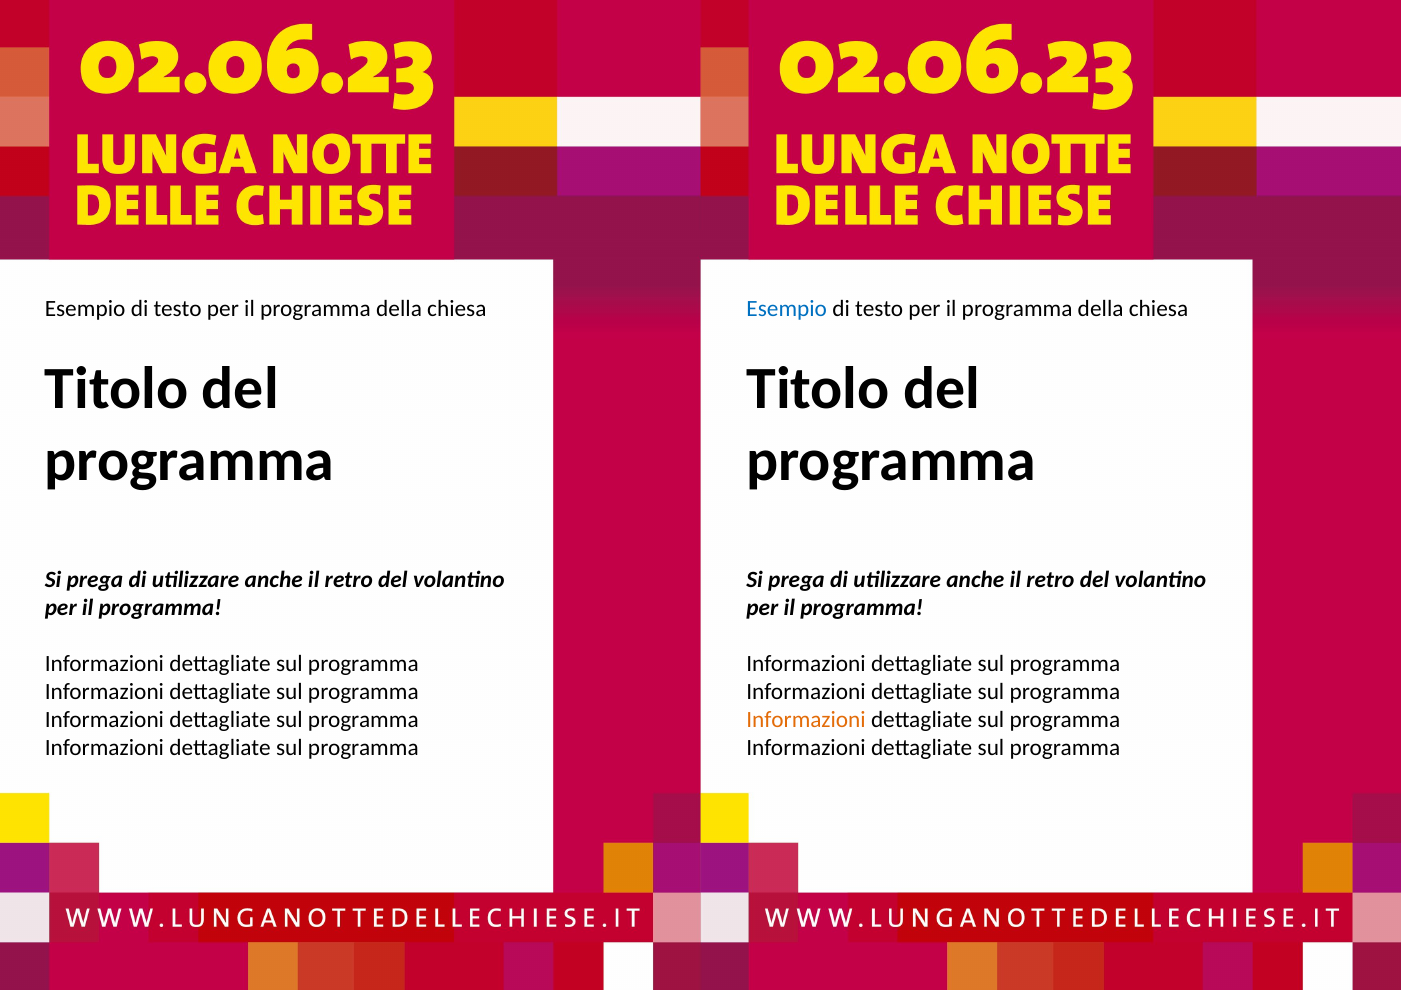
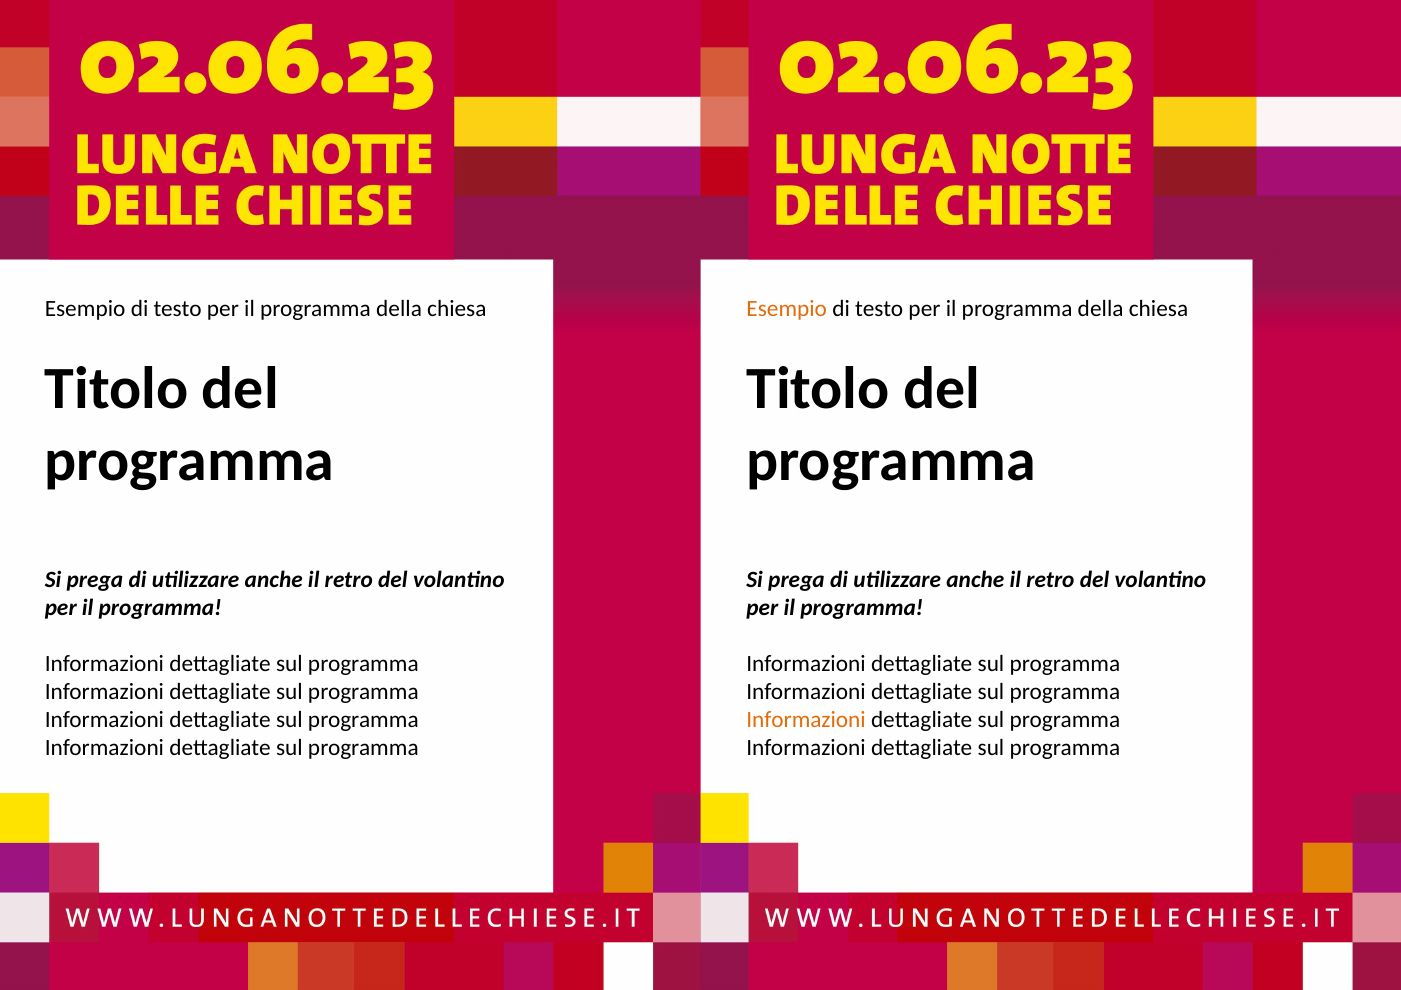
Esempio at (787, 309) colour: blue -> orange
